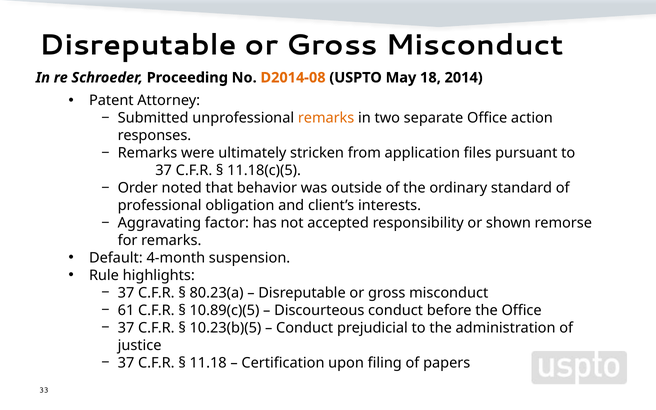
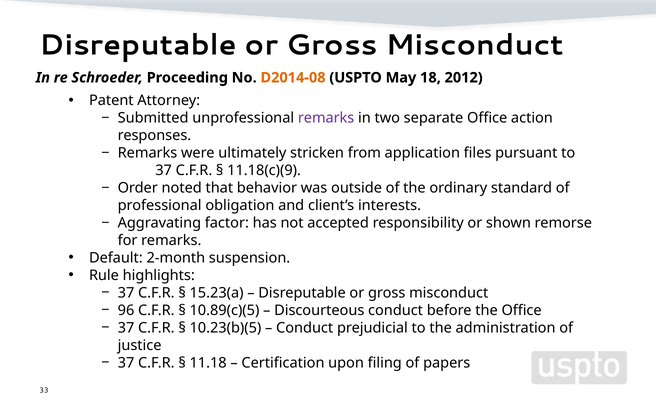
2014: 2014 -> 2012
remarks at (326, 118) colour: orange -> purple
11.18(c)(5: 11.18(c)(5 -> 11.18(c)(9
4-month: 4-month -> 2-month
80.23(a: 80.23(a -> 15.23(a
61: 61 -> 96
